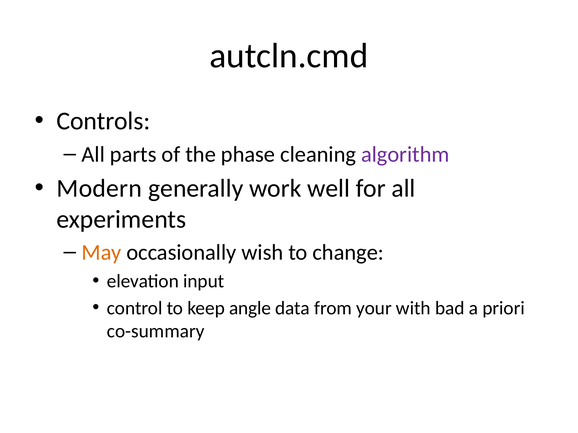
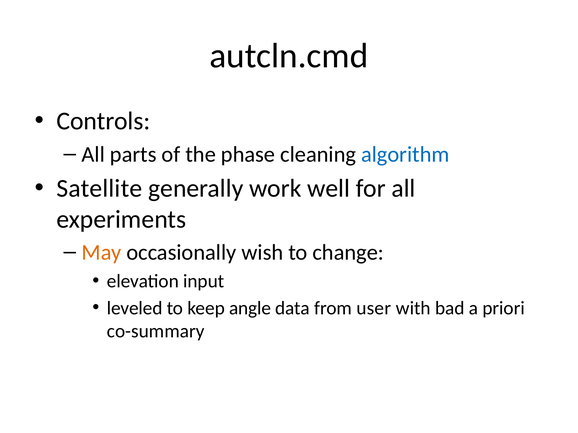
algorithm colour: purple -> blue
Modern: Modern -> Satellite
control: control -> leveled
your: your -> user
